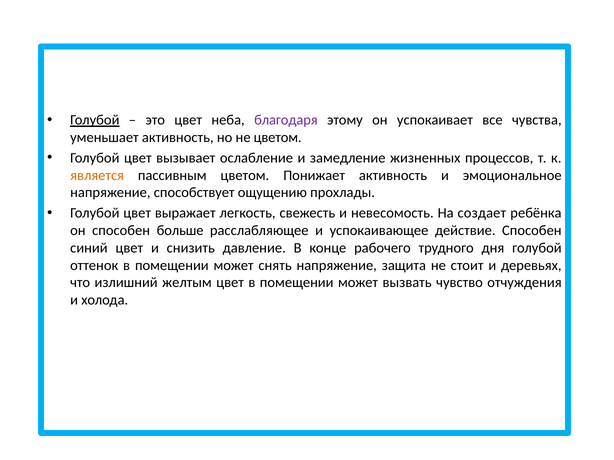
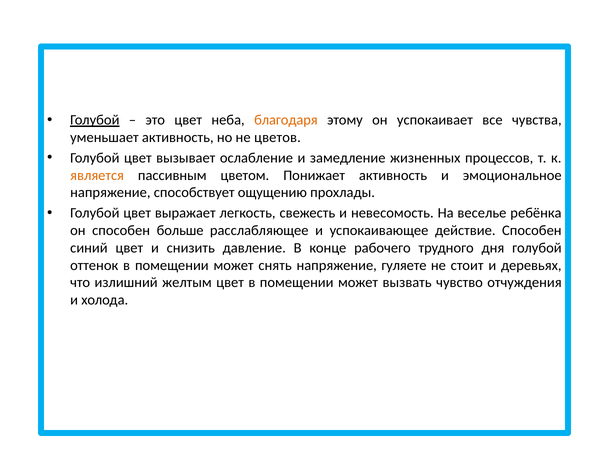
благодаря colour: purple -> orange
не цветом: цветом -> цветов
создает: создает -> веселье
защита: защита -> гуляете
